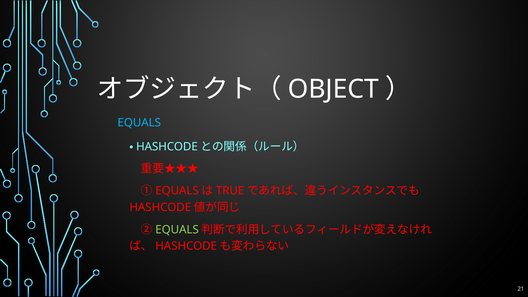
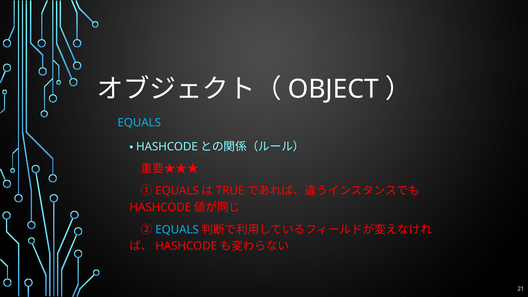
EQUALS at (177, 230) colour: light green -> light blue
